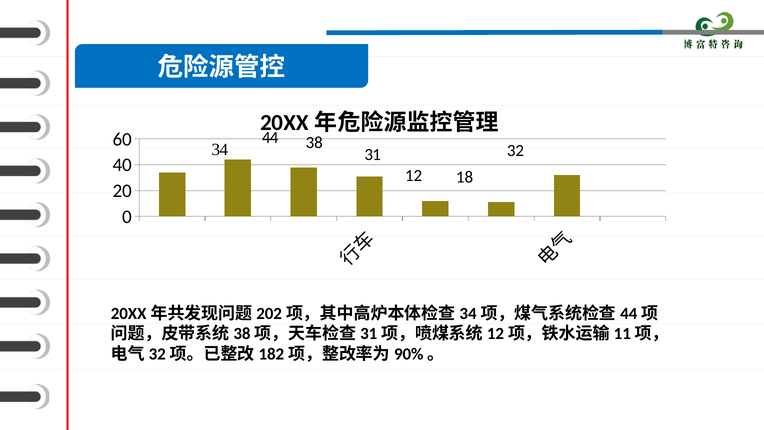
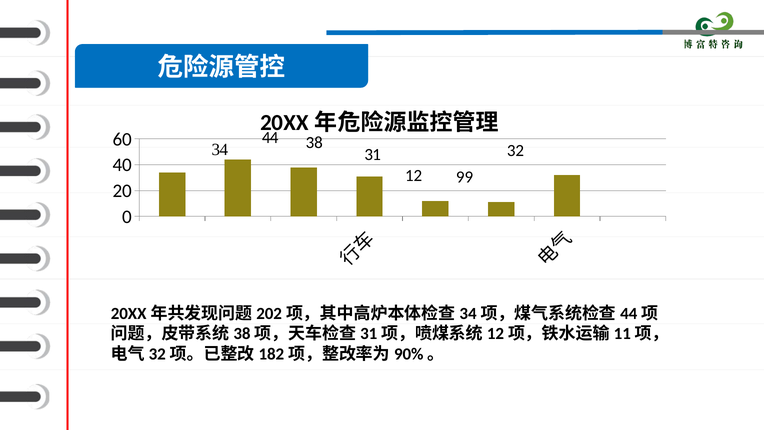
18: 18 -> 99
